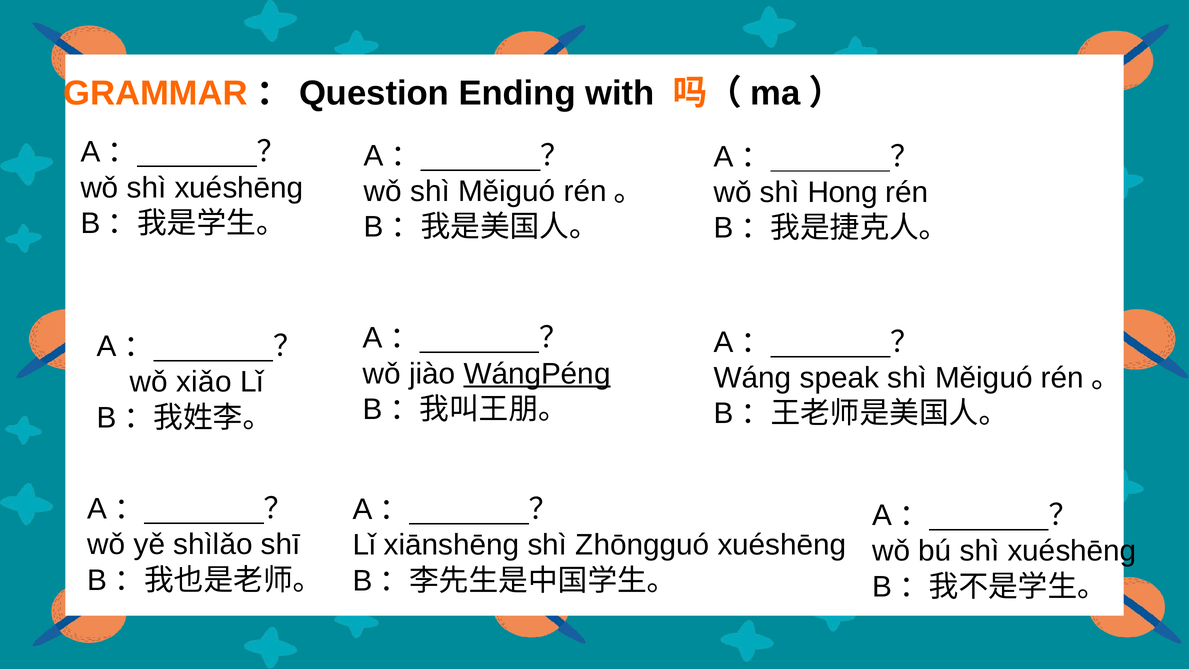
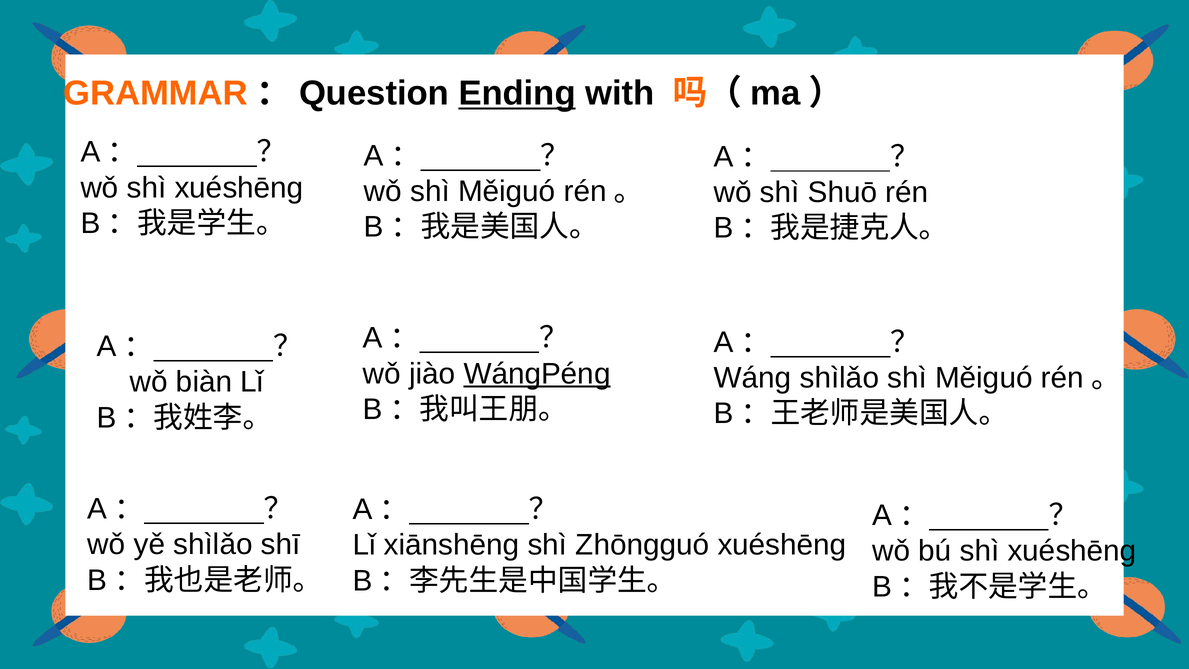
Ending underline: none -> present
Hong: Hong -> Shuō
Wáng speak: speak -> shìlǎo
xiǎo: xiǎo -> biàn
